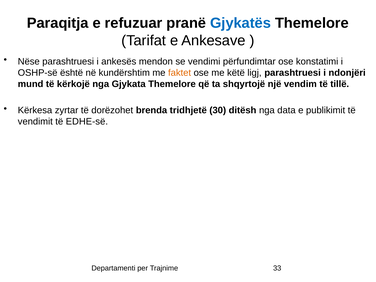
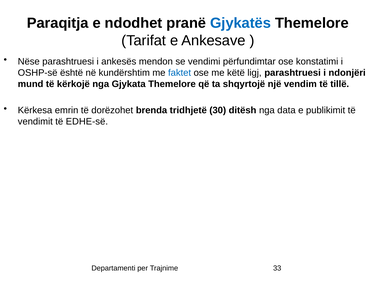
refuzuar: refuzuar -> ndodhet
faktet colour: orange -> blue
zyrtar: zyrtar -> emrin
